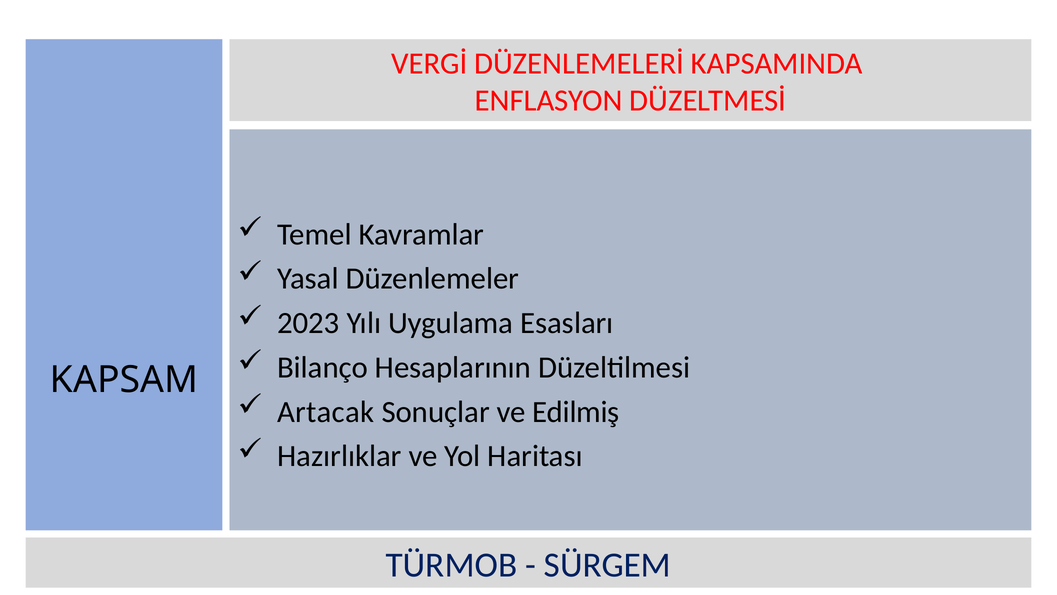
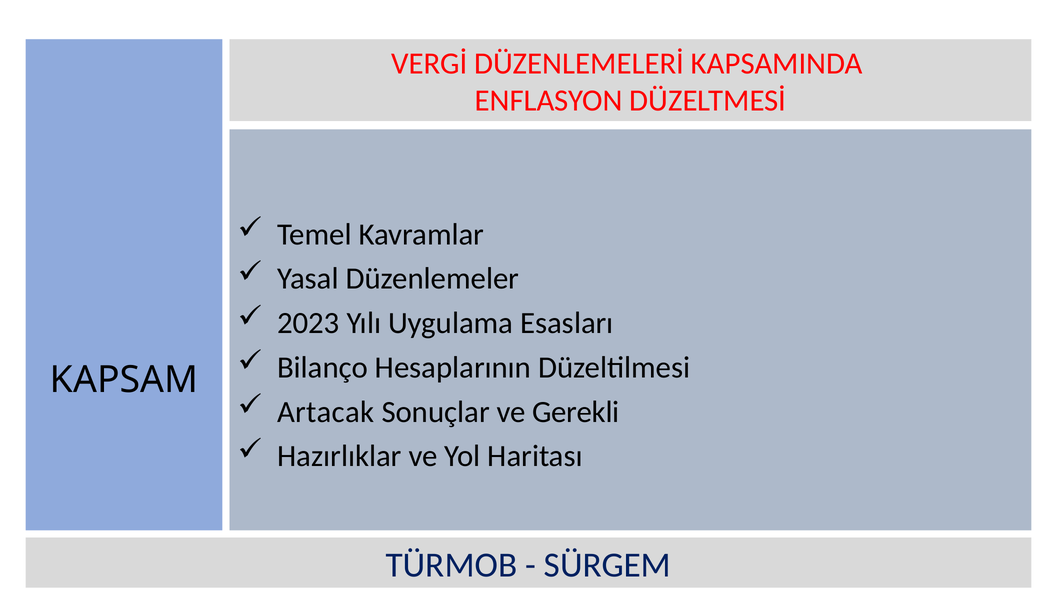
Edilmiş: Edilmiş -> Gerekli
